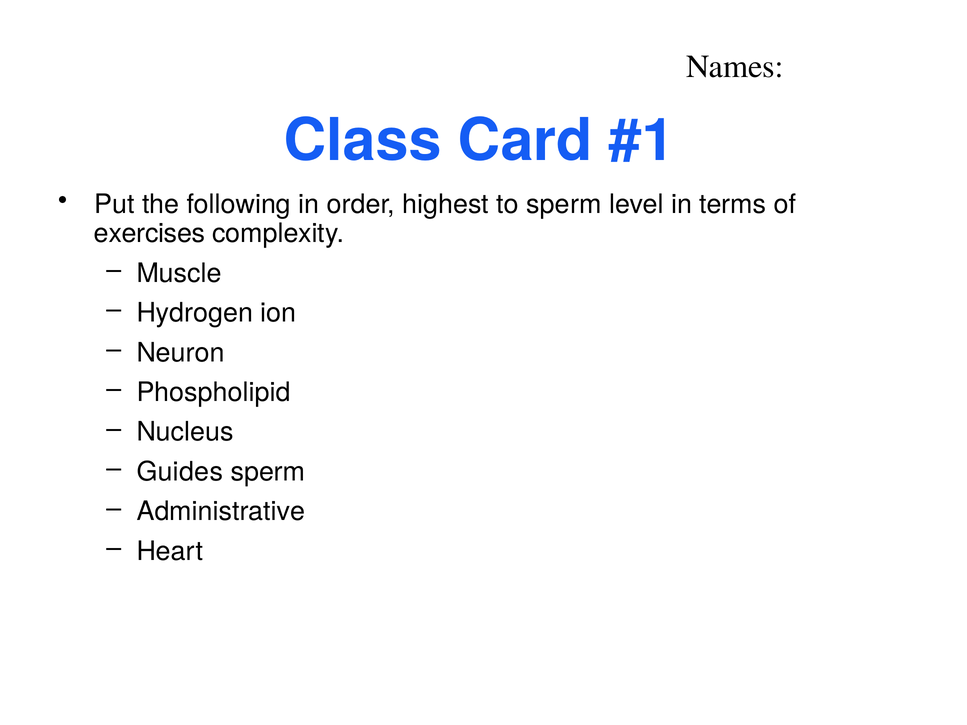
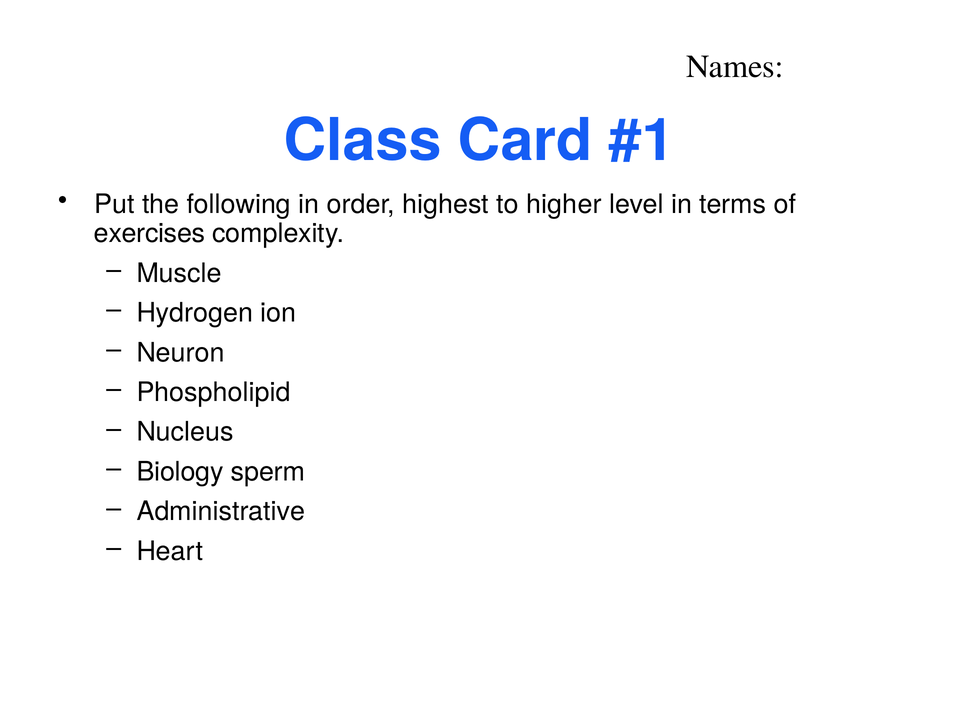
to sperm: sperm -> higher
Guides: Guides -> Biology
